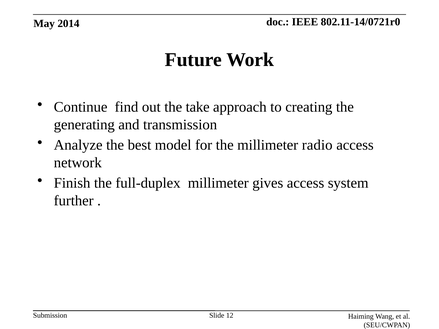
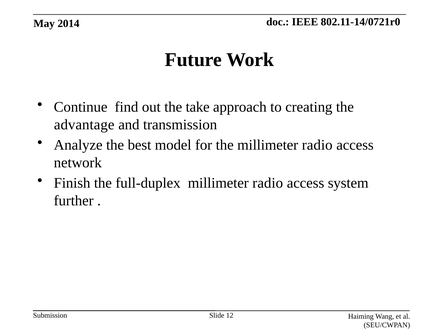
generating: generating -> advantage
full-duplex millimeter gives: gives -> radio
